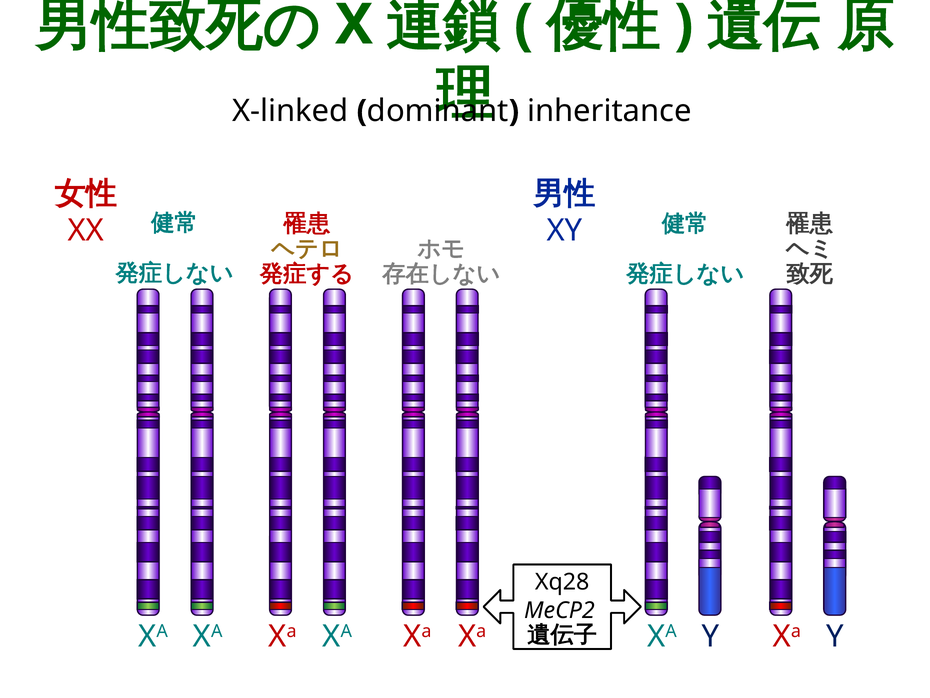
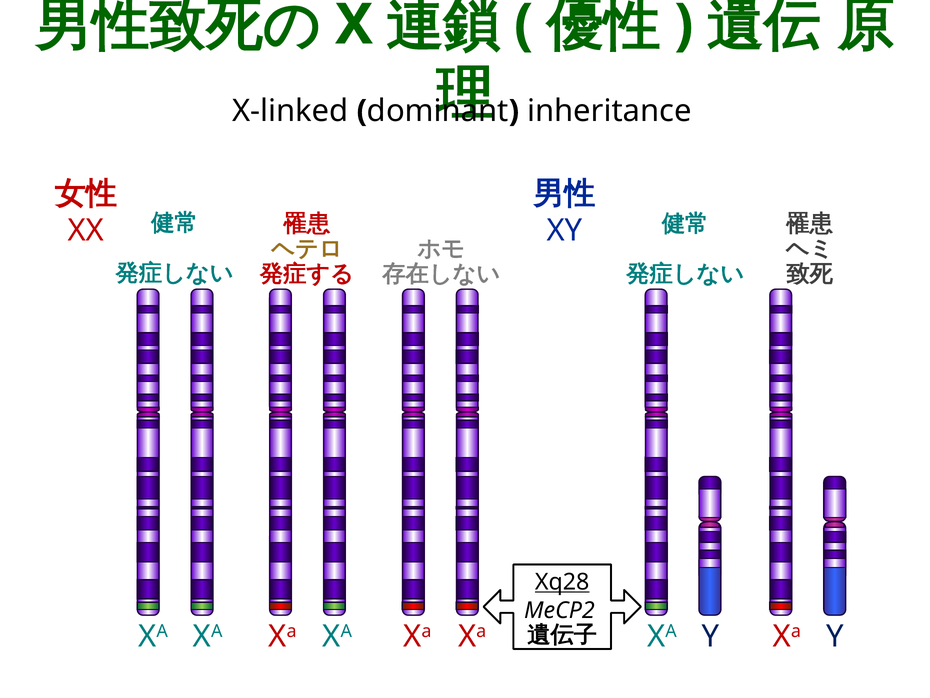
Xq28 underline: none -> present
